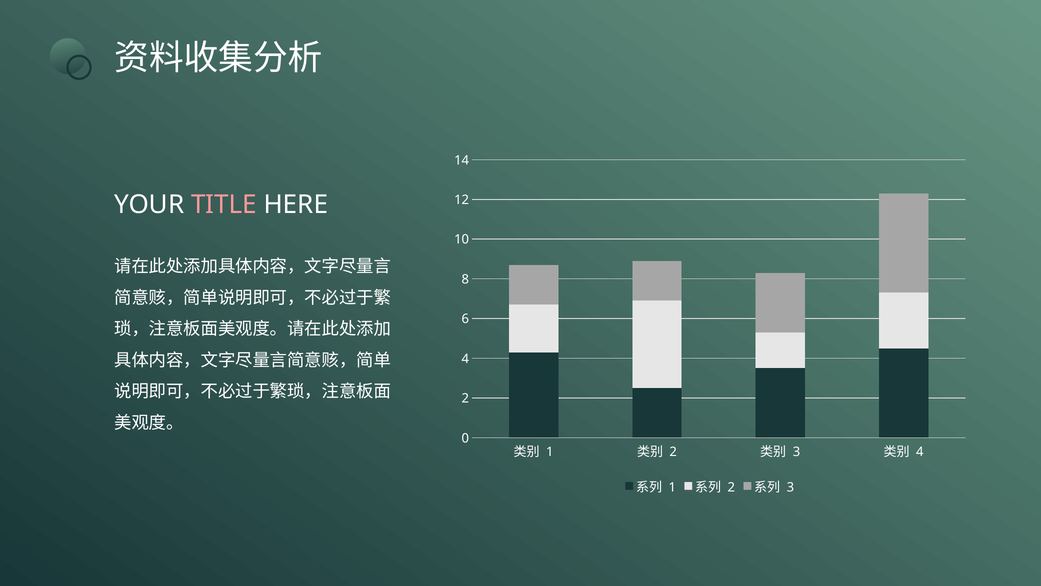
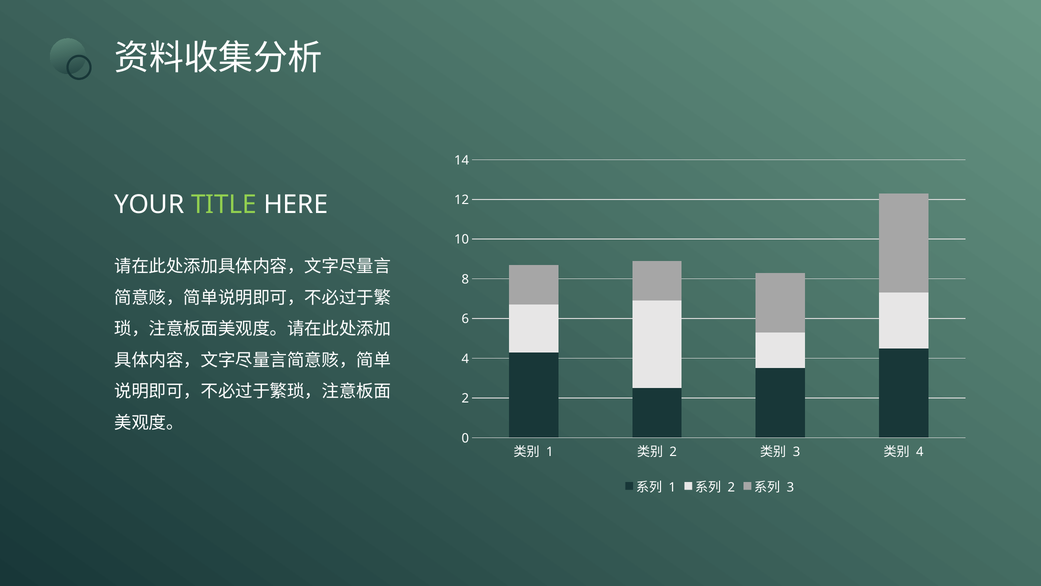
TITLE colour: pink -> light green
